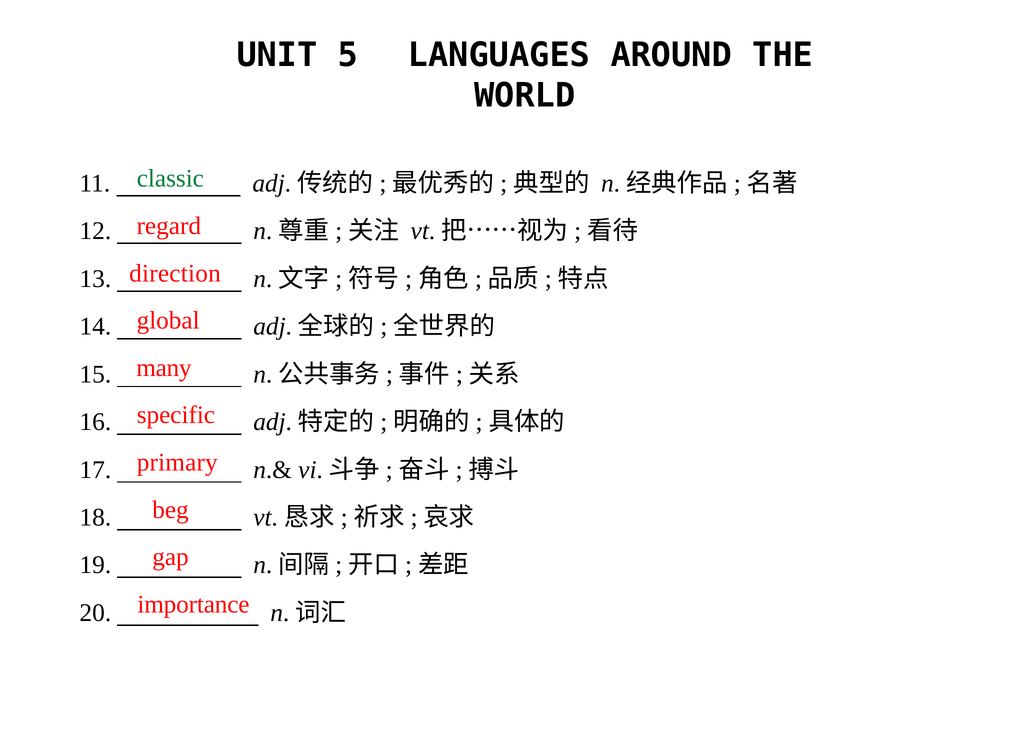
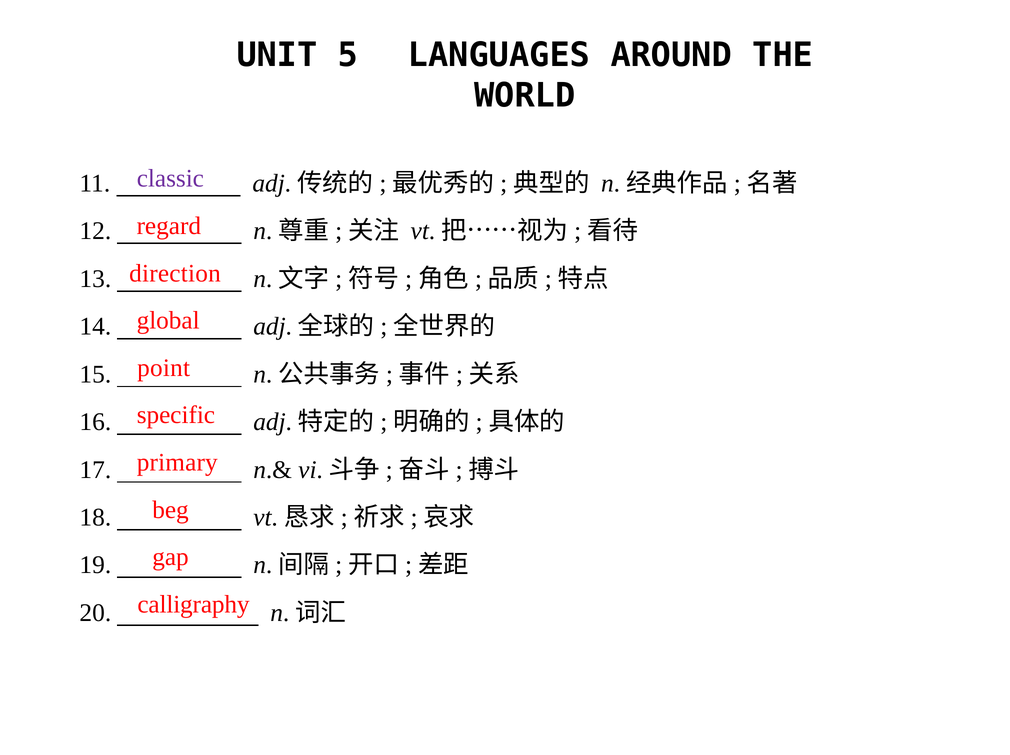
classic colour: green -> purple
many: many -> point
importance: importance -> calligraphy
